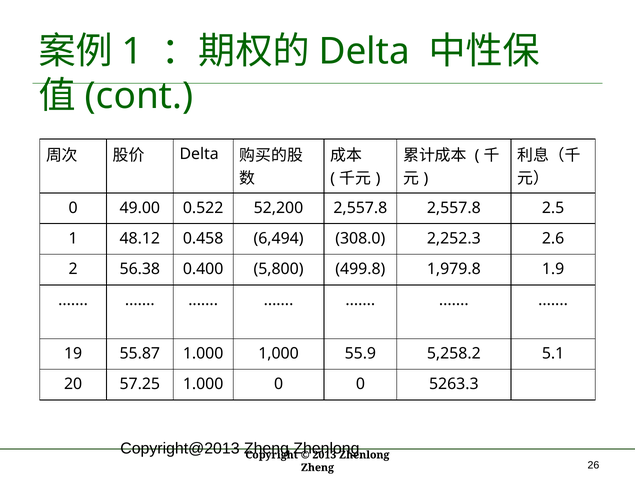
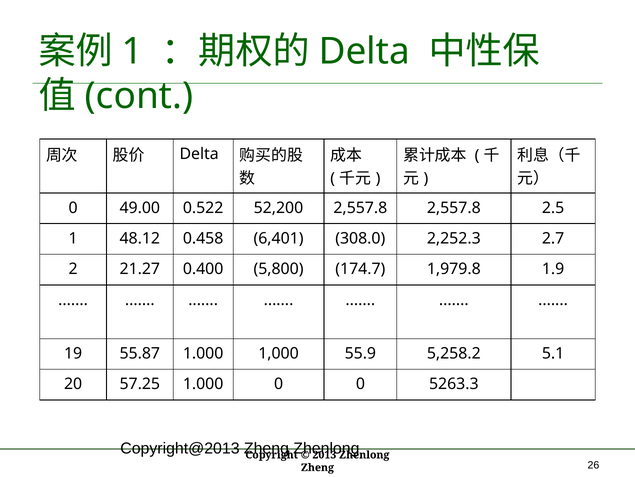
6,494: 6,494 -> 6,401
2.6: 2.6 -> 2.7
56.38: 56.38 -> 21.27
499.8: 499.8 -> 174.7
